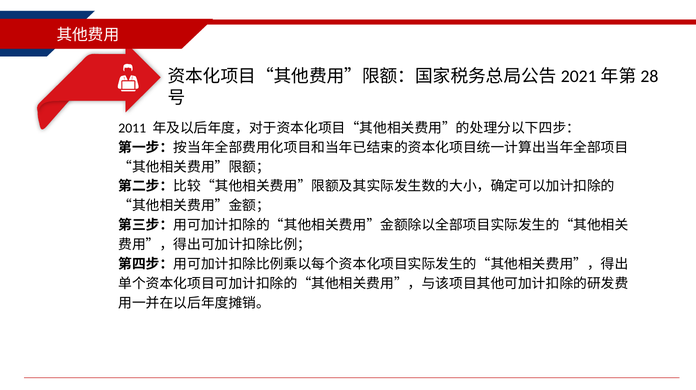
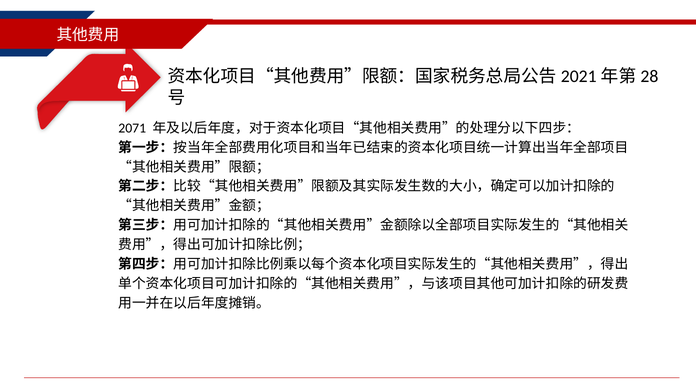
2011: 2011 -> 2071
